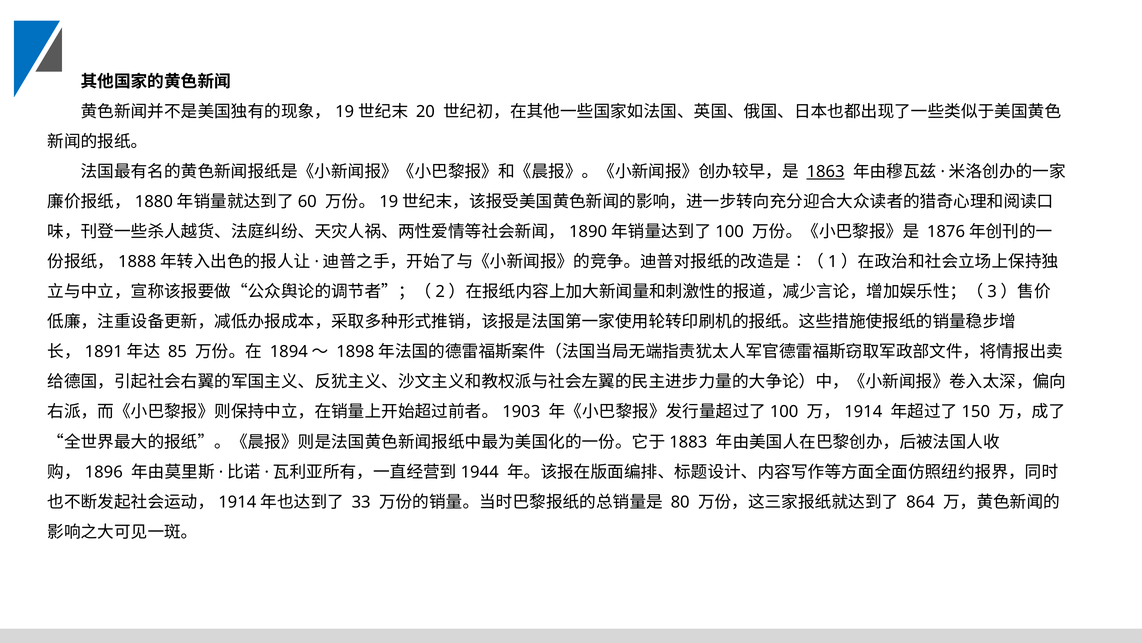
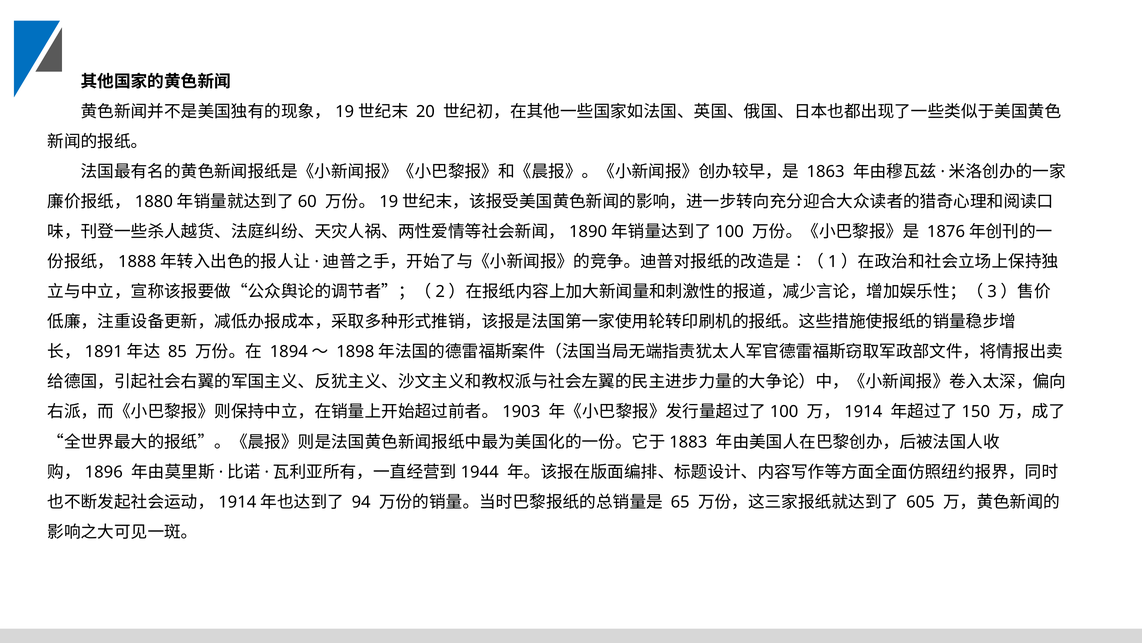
1863 underline: present -> none
33: 33 -> 94
80: 80 -> 65
864: 864 -> 605
